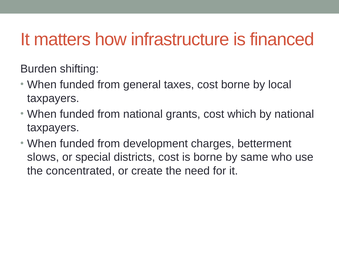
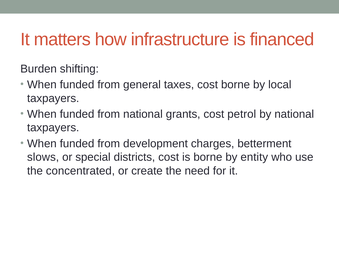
which: which -> petrol
same: same -> entity
